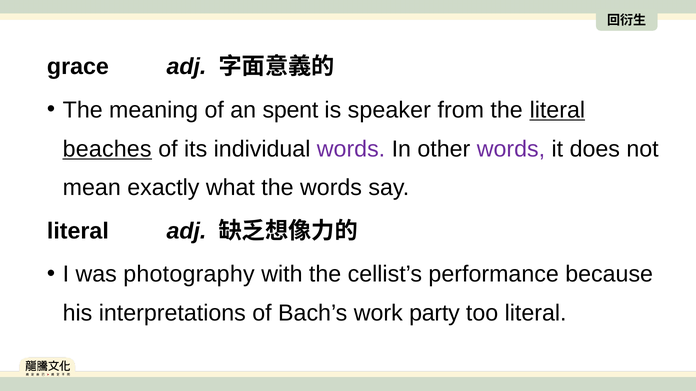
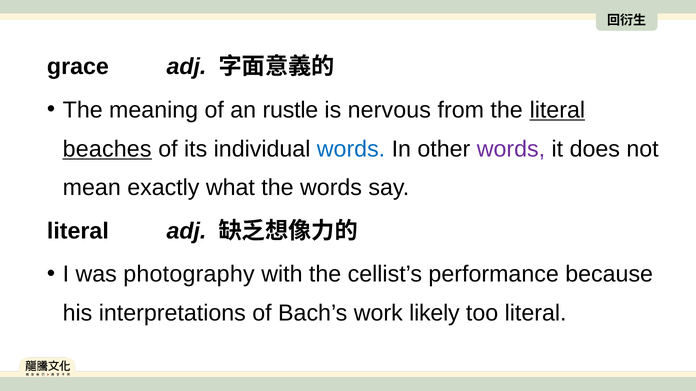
spent: spent -> rustle
speaker: speaker -> nervous
words at (351, 149) colour: purple -> blue
party: party -> likely
